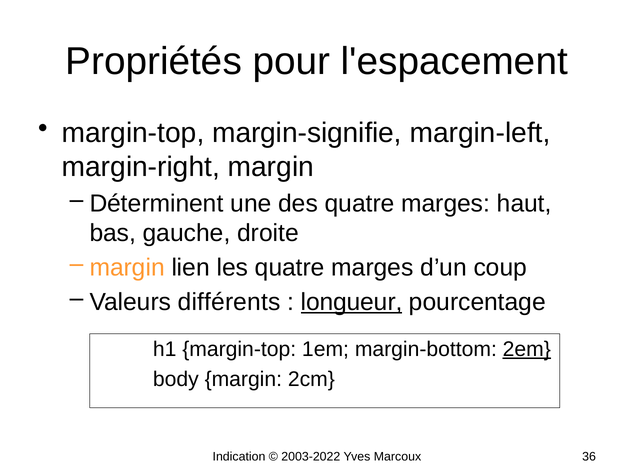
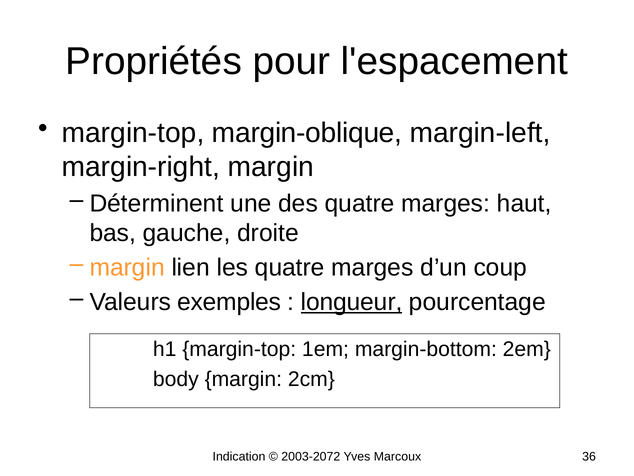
margin-signifie: margin-signifie -> margin-oblique
différents: différents -> exemples
2em underline: present -> none
2003-2022: 2003-2022 -> 2003-2072
